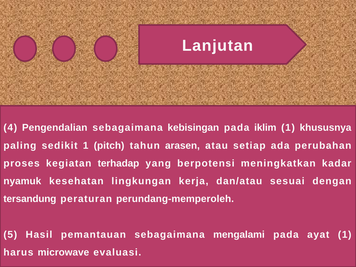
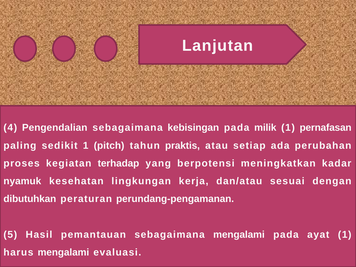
iklim: iklim -> milik
khususnya: khususnya -> pernafasan
arasen: arasen -> praktis
tersandung: tersandung -> dibutuhkan
perundang-memperoleh: perundang-memperoleh -> perundang-pengamanan
harus microwave: microwave -> mengalami
